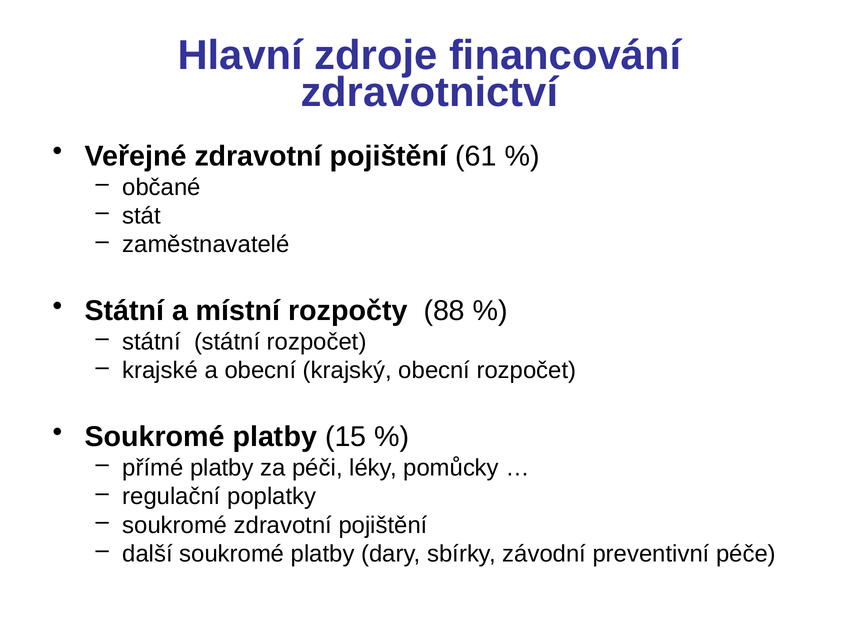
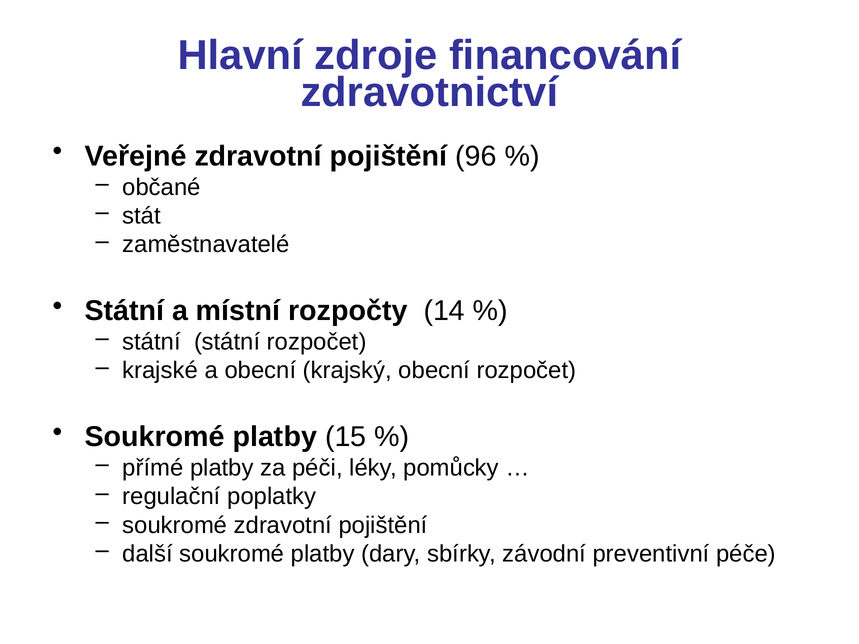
61: 61 -> 96
88: 88 -> 14
